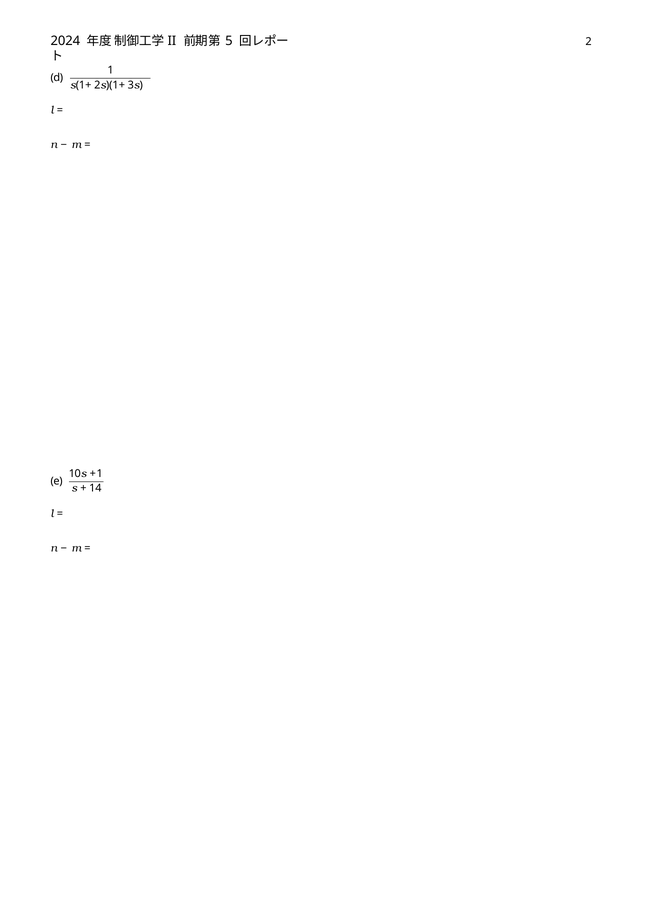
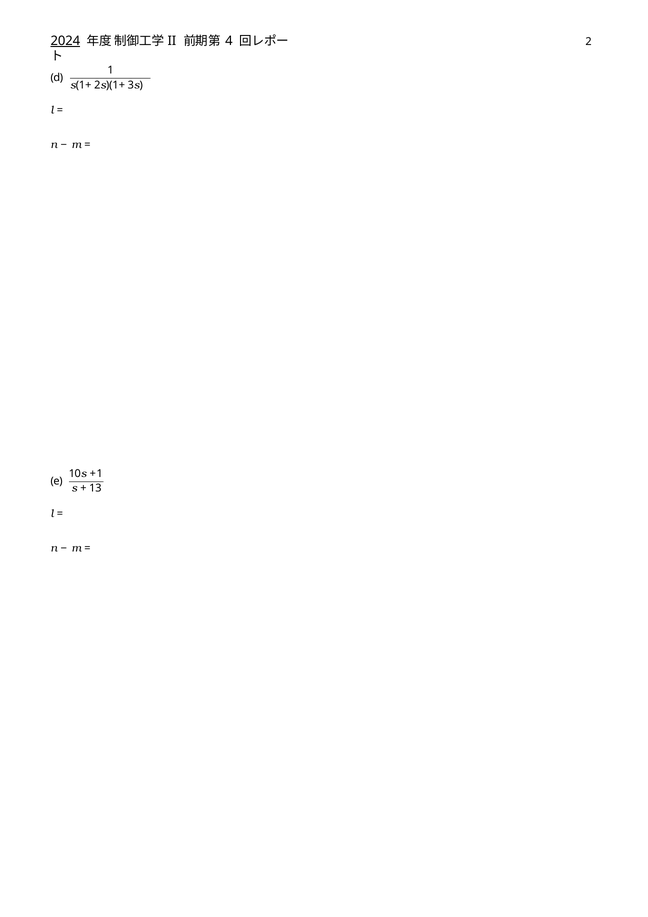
2024 underline: none -> present
5: 5 -> 4
14: 14 -> 13
